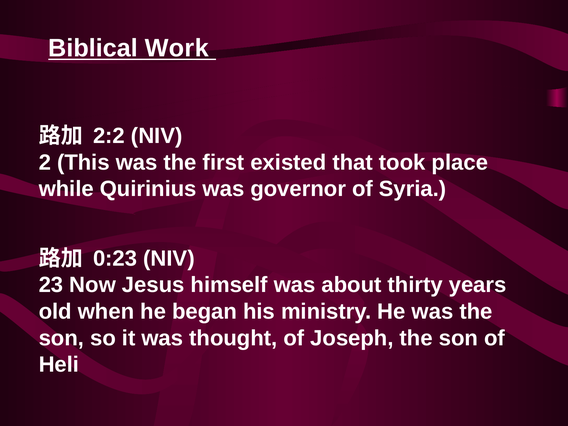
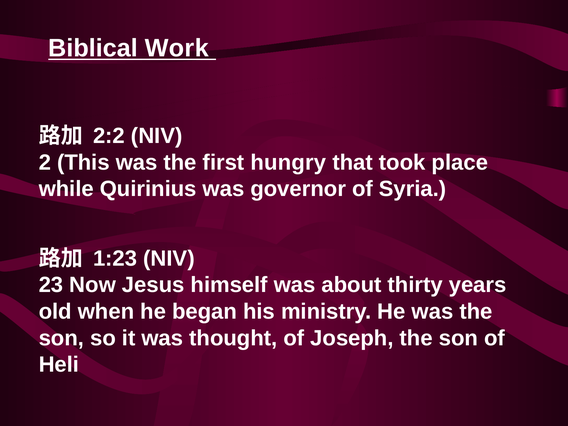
existed: existed -> hungry
0:23: 0:23 -> 1:23
